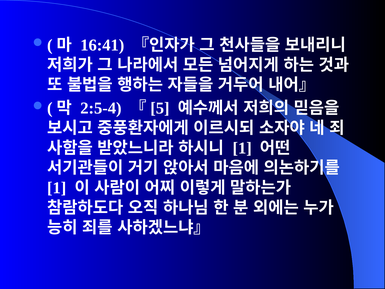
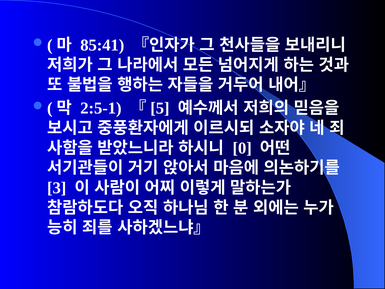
16:41: 16:41 -> 85:41
2:5-4: 2:5-4 -> 2:5-1
1 at (242, 148): 1 -> 0
1 at (57, 188): 1 -> 3
